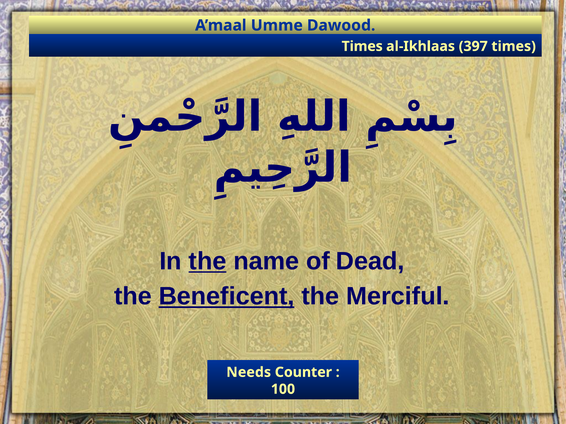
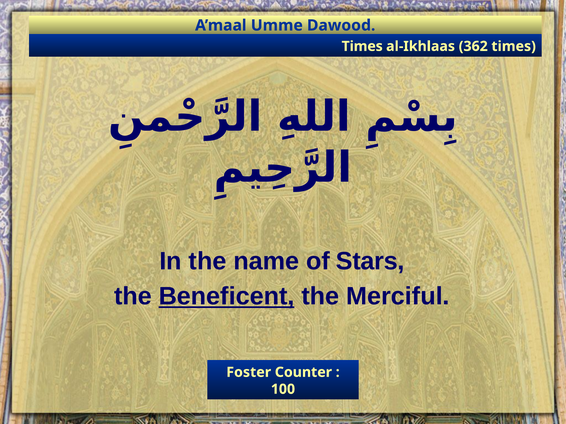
397: 397 -> 362
the at (207, 261) underline: present -> none
Dead: Dead -> Stars
Needs: Needs -> Foster
